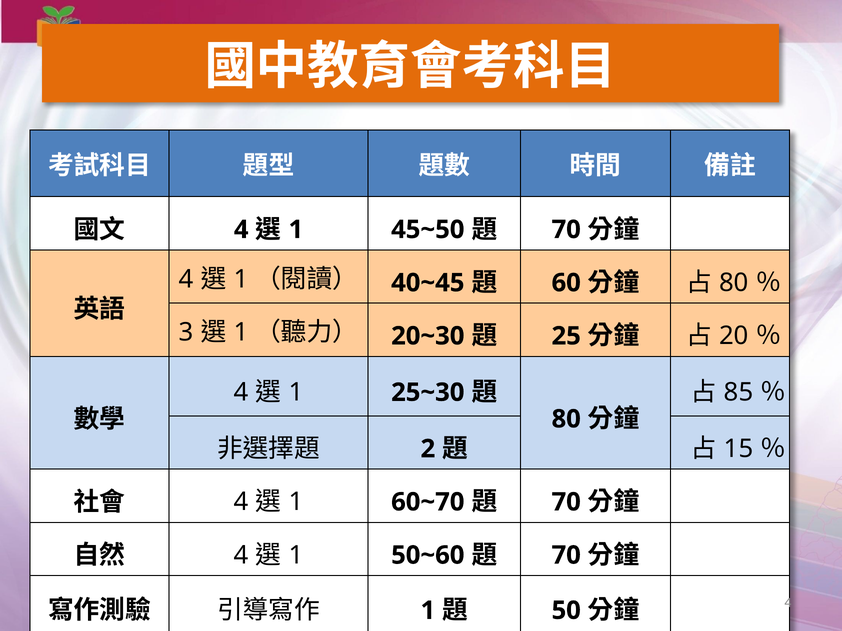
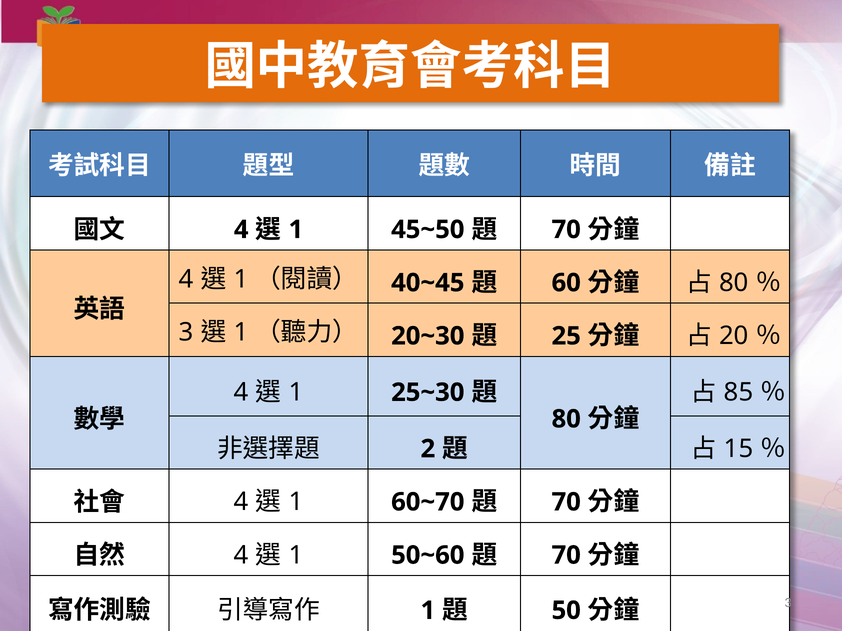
4 at (788, 603): 4 -> 3
